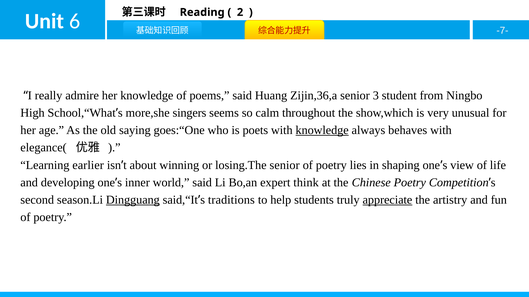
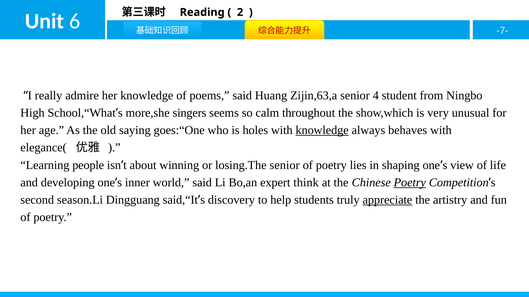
Zijin,36,a: Zijin,36,a -> Zijin,63,a
3: 3 -> 4
poets: poets -> holes
earlier: earlier -> people
Poetry at (410, 183) underline: none -> present
Dingguang underline: present -> none
traditions: traditions -> discovery
